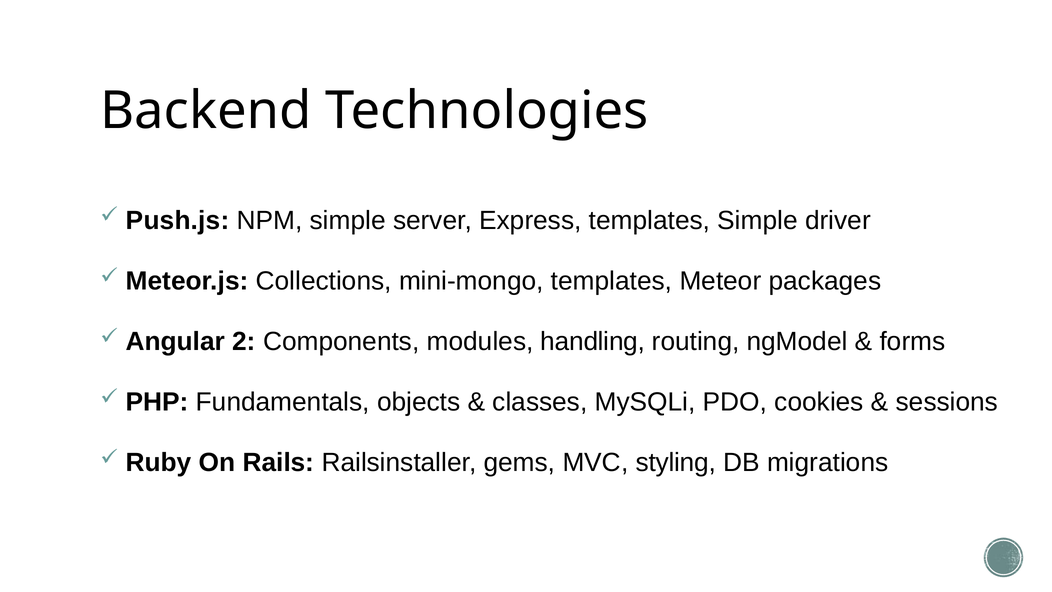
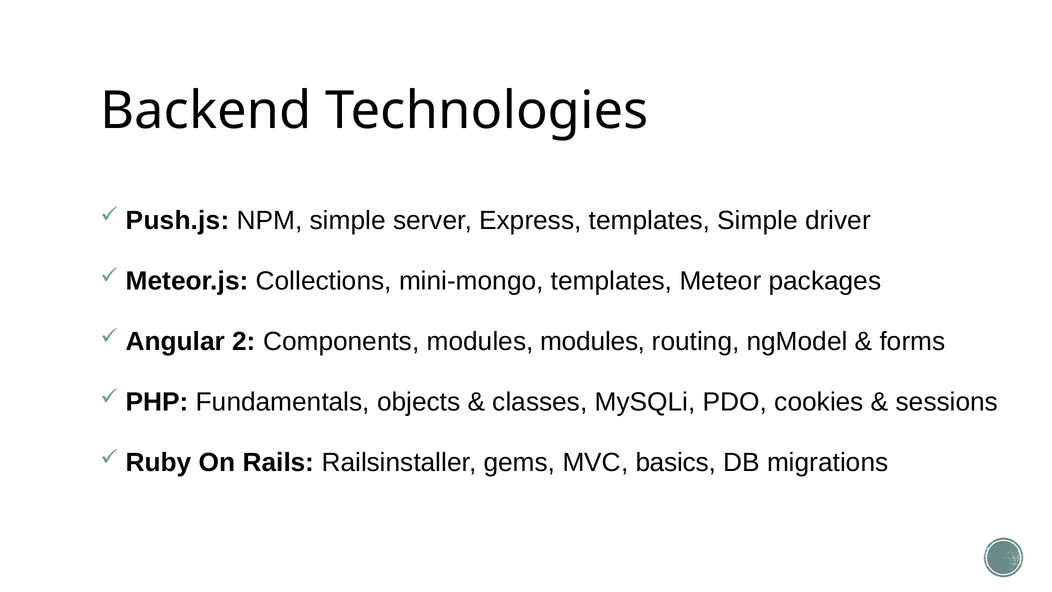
modules handling: handling -> modules
styling: styling -> basics
